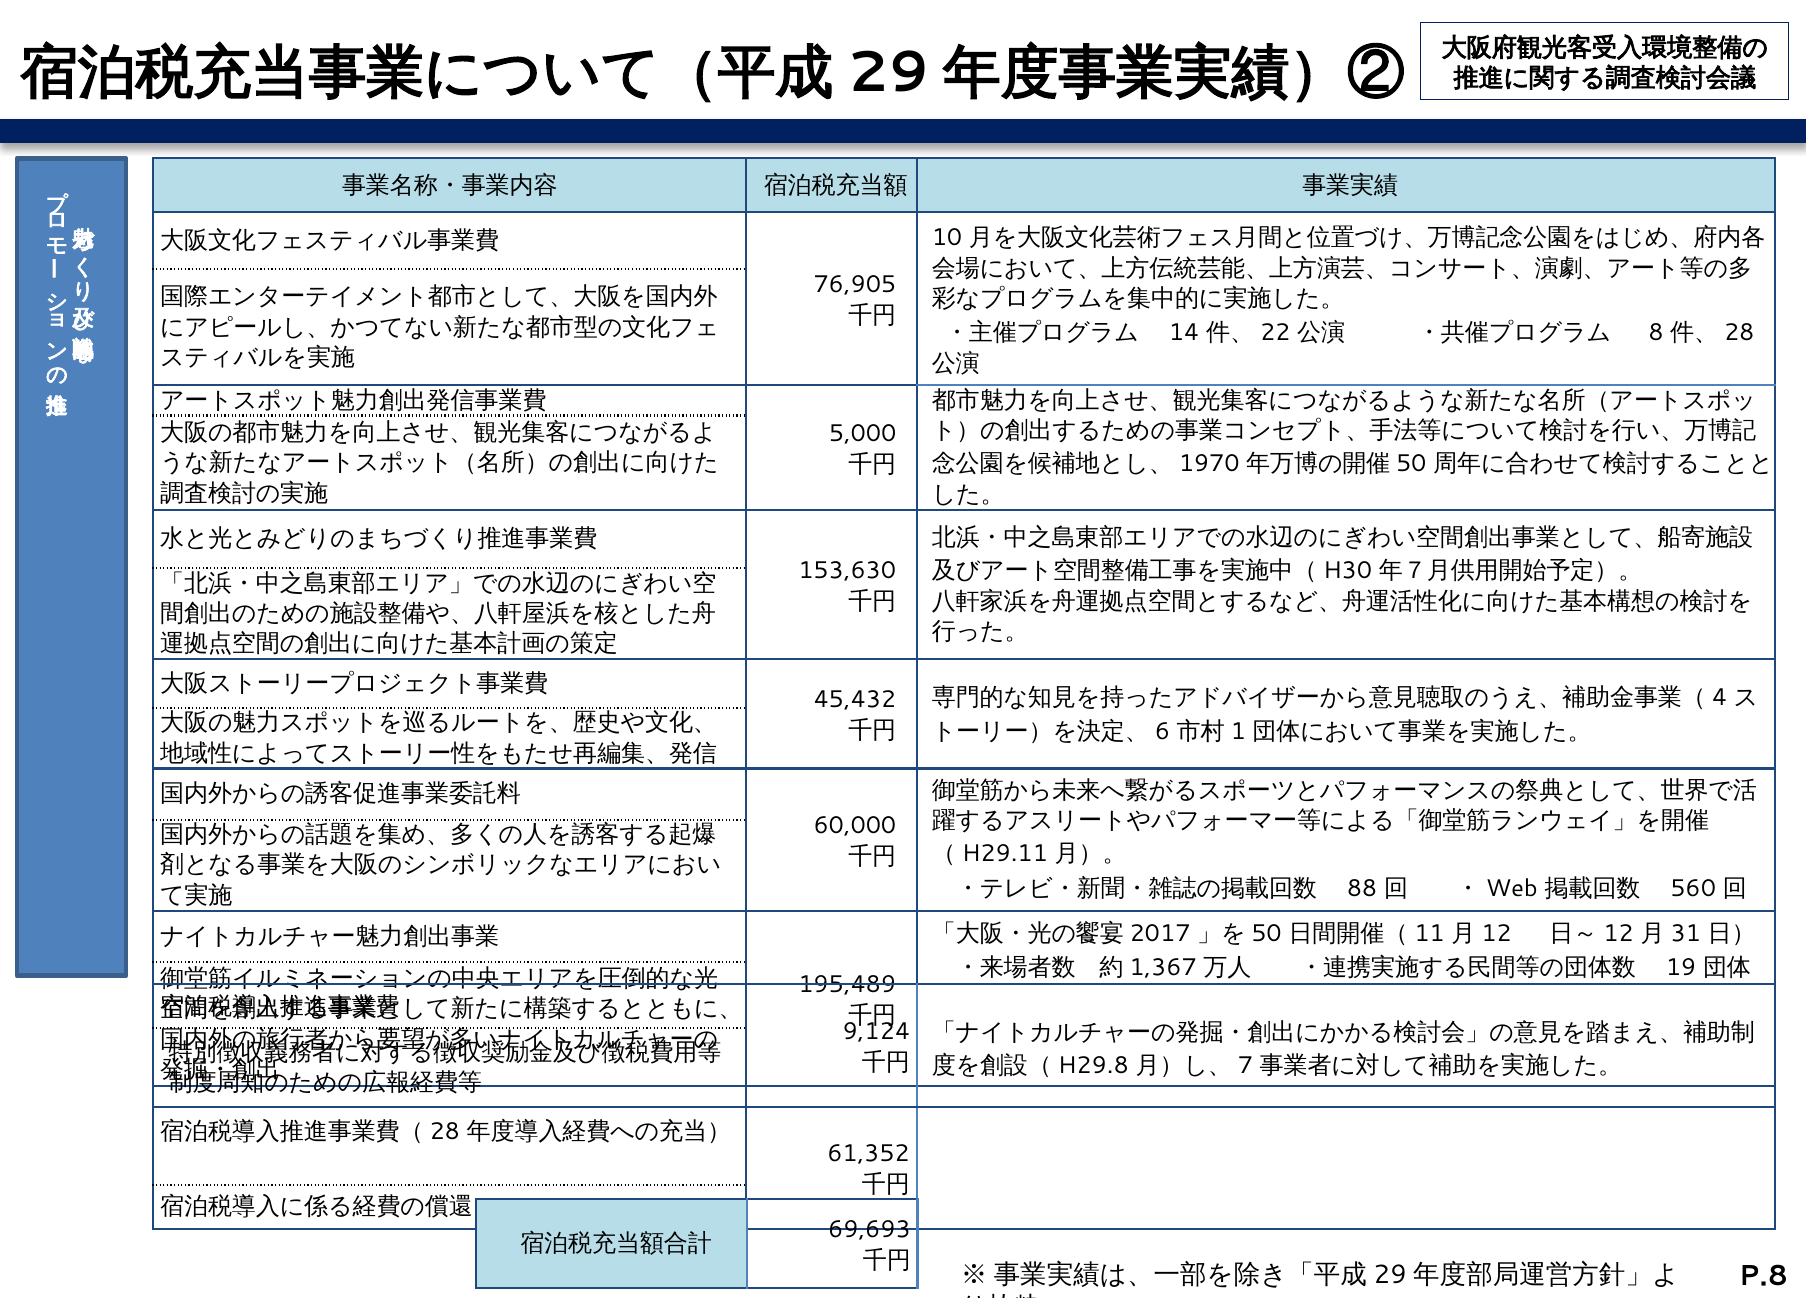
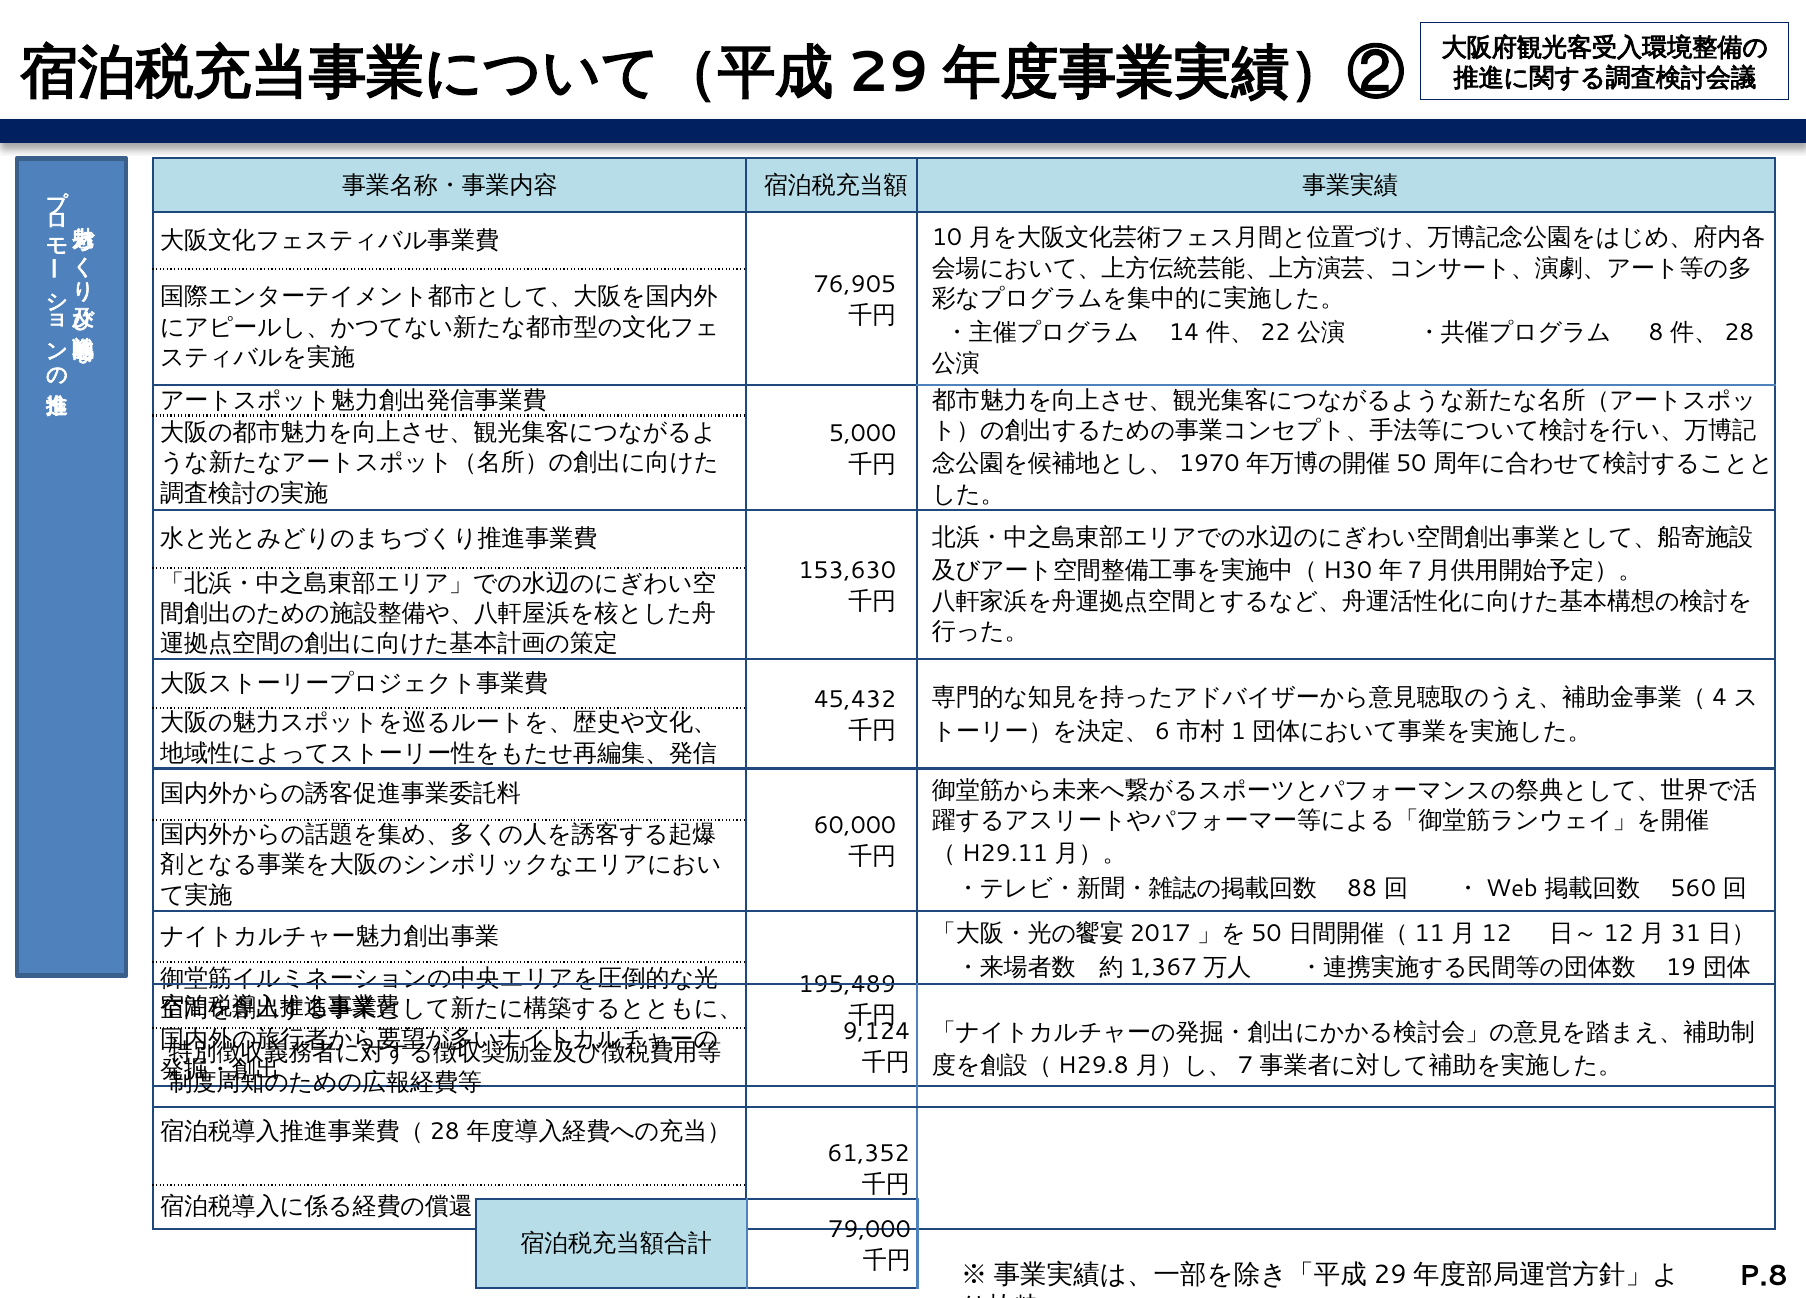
69,693: 69,693 -> 79,000
